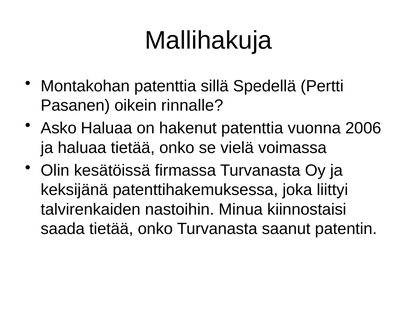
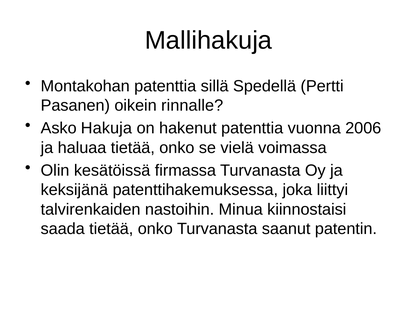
Asko Haluaa: Haluaa -> Hakuja
